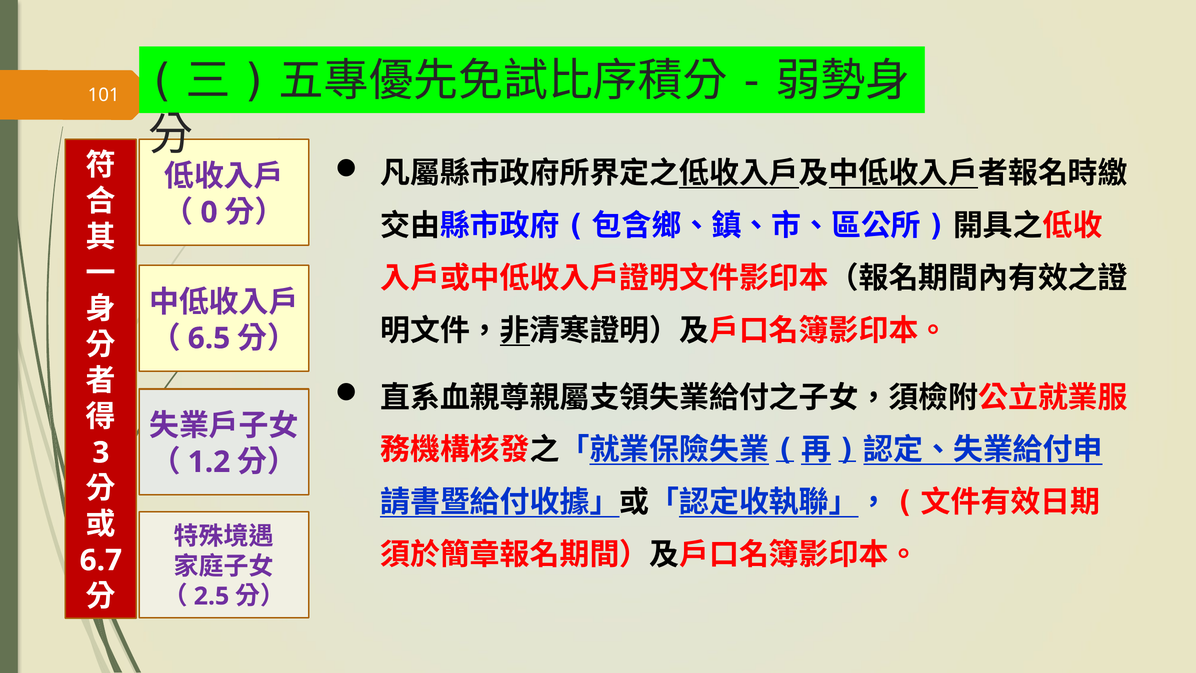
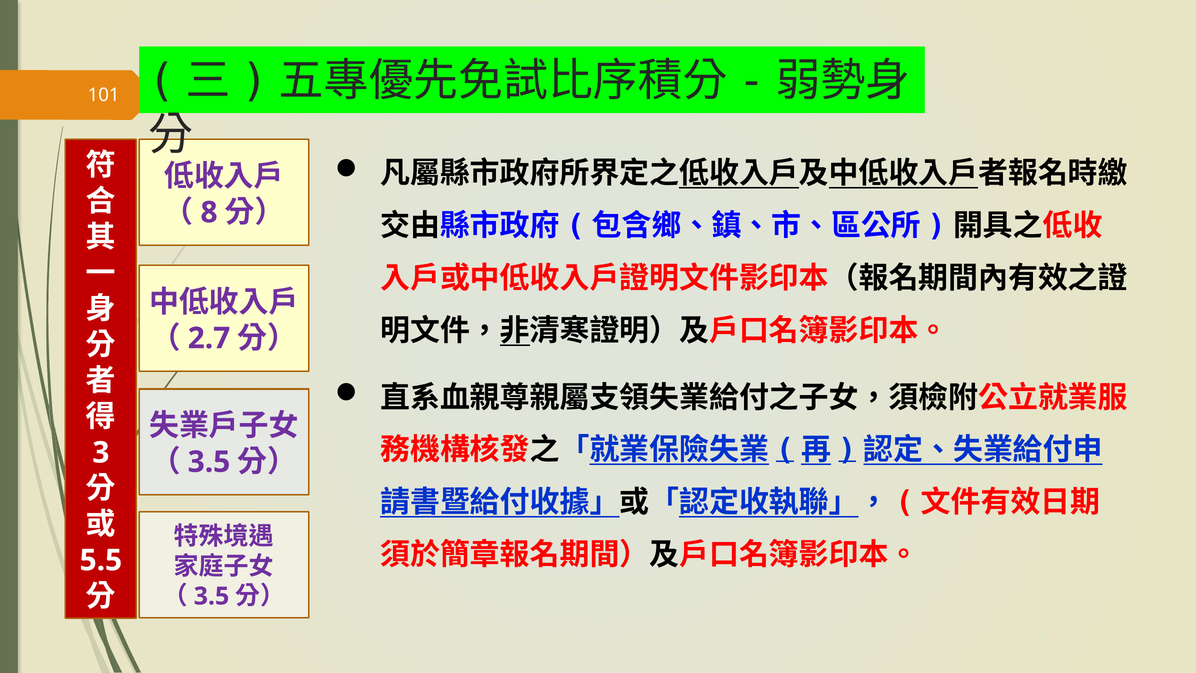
0: 0 -> 8
6.5: 6.5 -> 2.7
1.2 at (209, 462): 1.2 -> 3.5
6.7: 6.7 -> 5.5
2.5 at (211, 596): 2.5 -> 3.5
